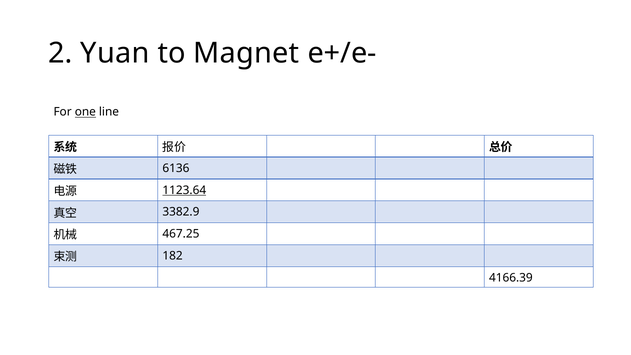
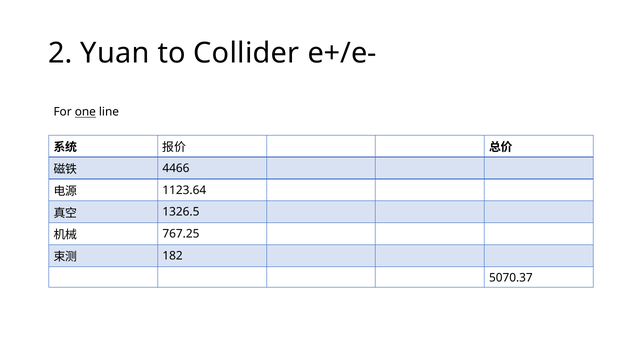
Magnet: Magnet -> Collider
6136: 6136 -> 4466
1123.64 underline: present -> none
3382.9: 3382.9 -> 1326.5
467.25: 467.25 -> 767.25
4166.39: 4166.39 -> 5070.37
